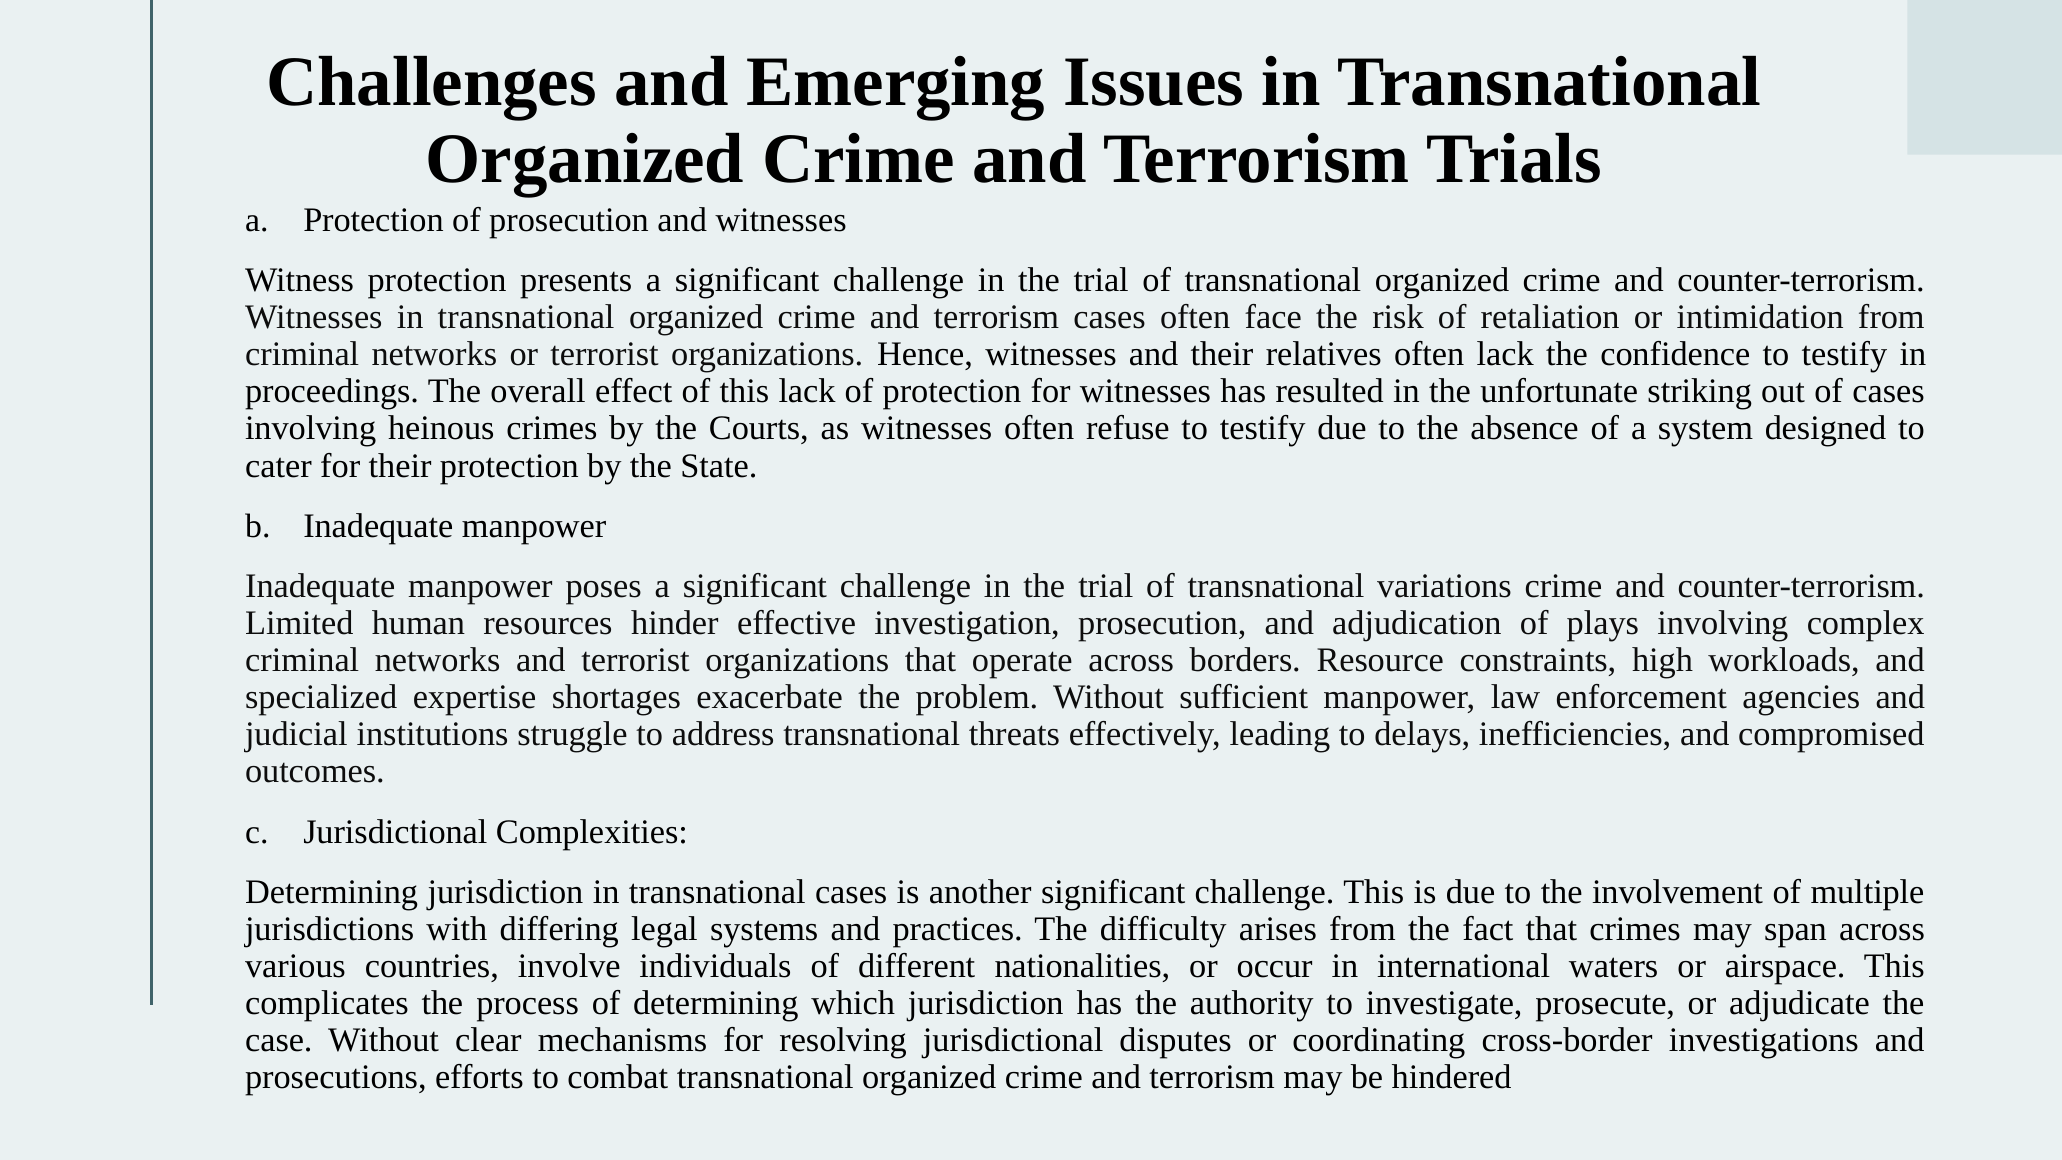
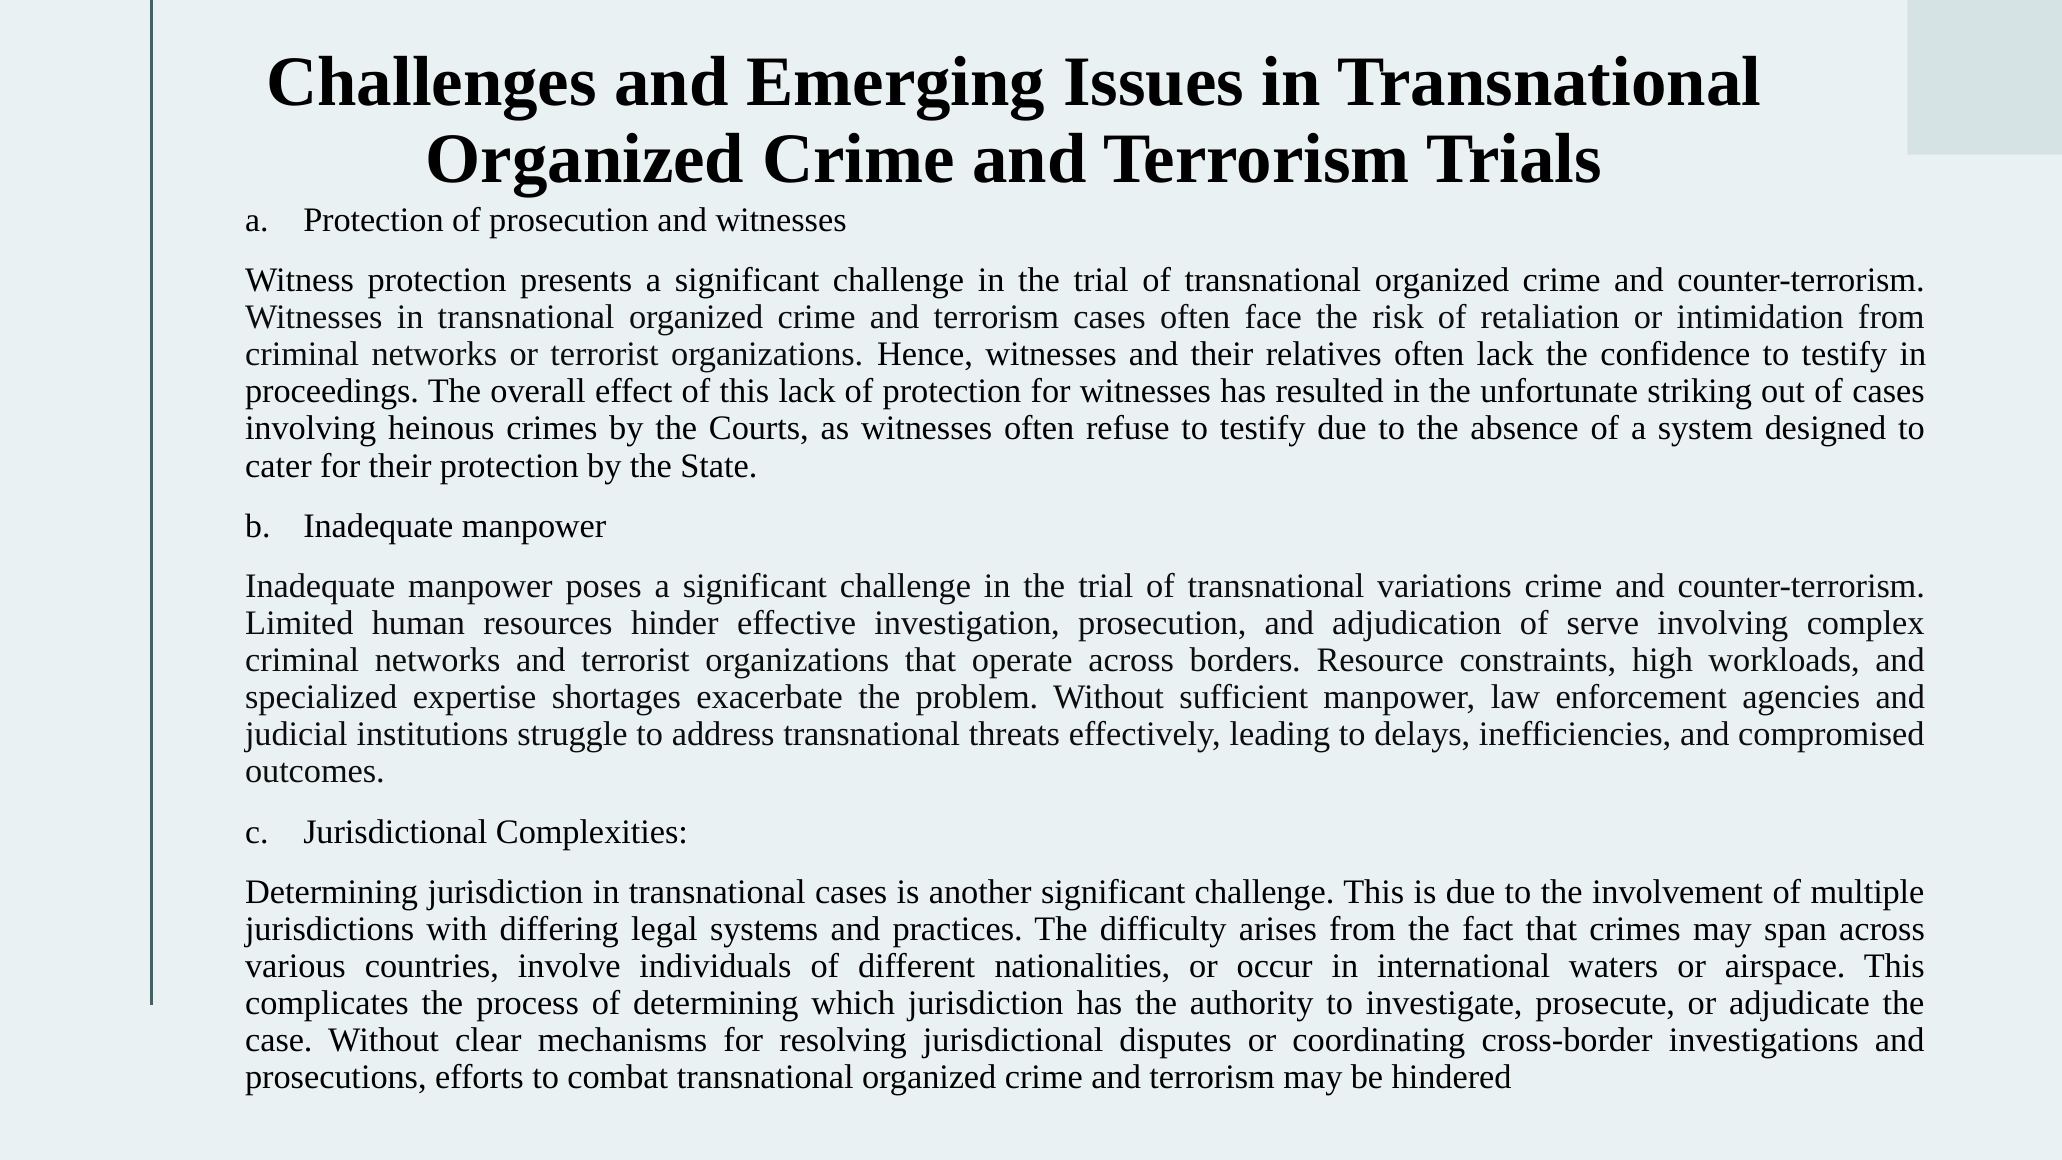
plays: plays -> serve
